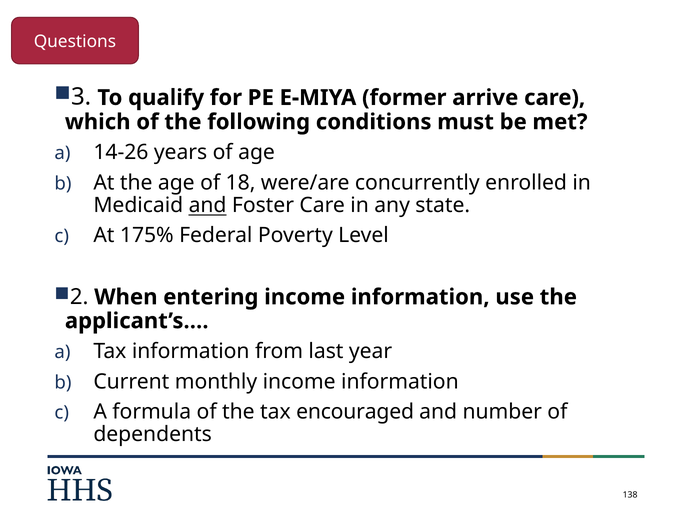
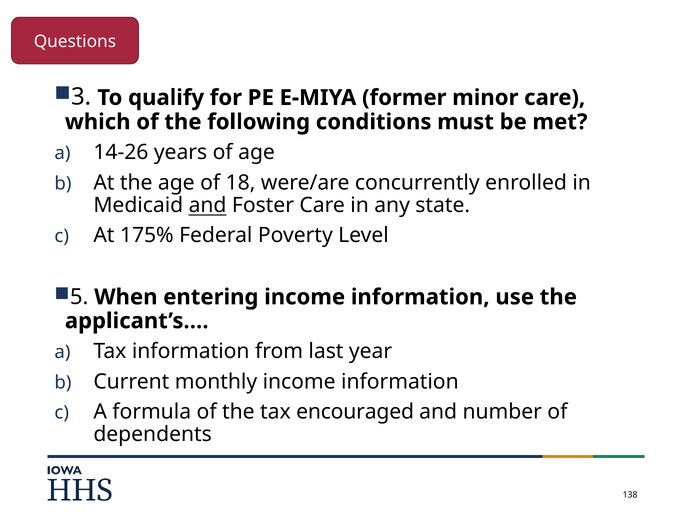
arrive: arrive -> minor
2: 2 -> 5
